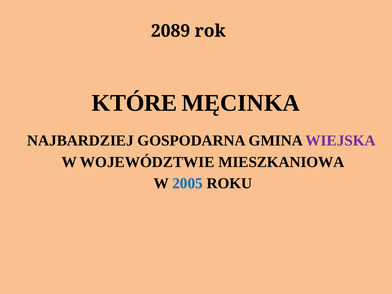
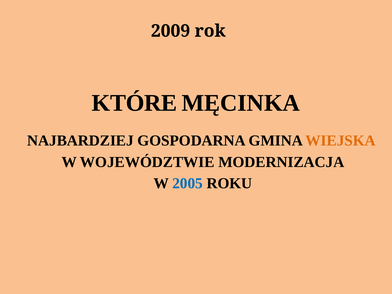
2089: 2089 -> 2009
WIEJSKA colour: purple -> orange
MIESZKANIOWA: MIESZKANIOWA -> MODERNIZACJA
